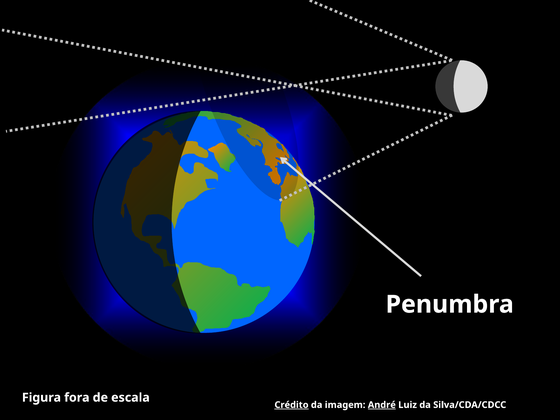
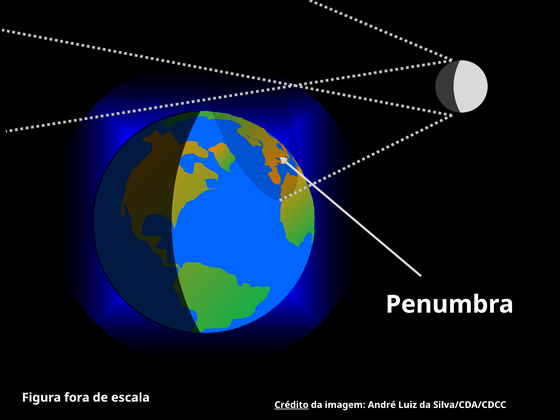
André underline: present -> none
